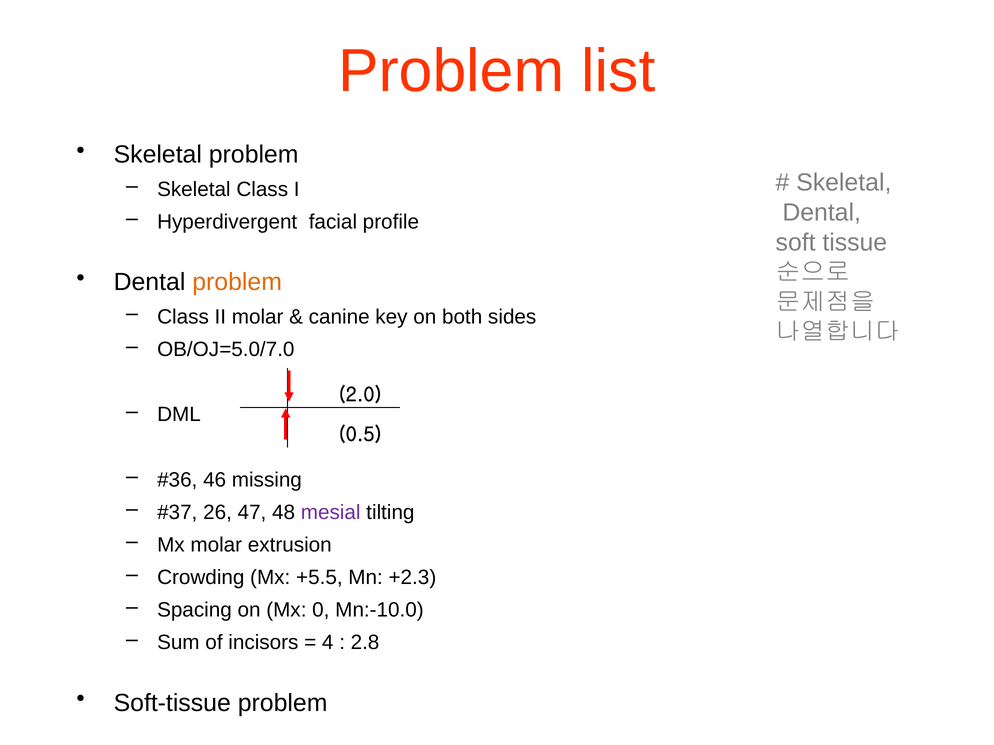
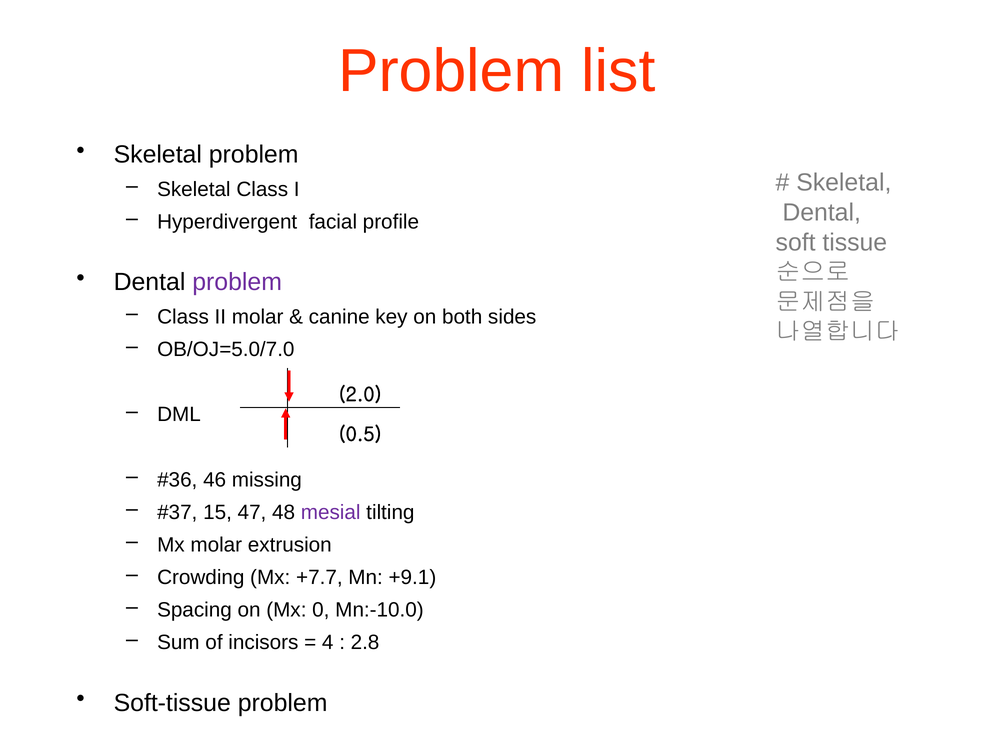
problem at (237, 282) colour: orange -> purple
26: 26 -> 15
+5.5: +5.5 -> +7.7
+2.3: +2.3 -> +9.1
